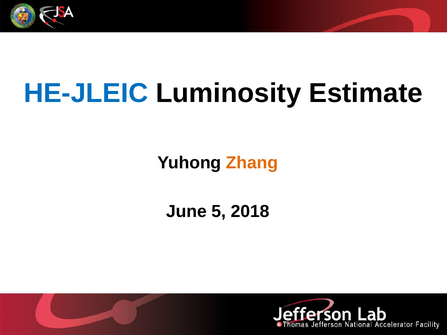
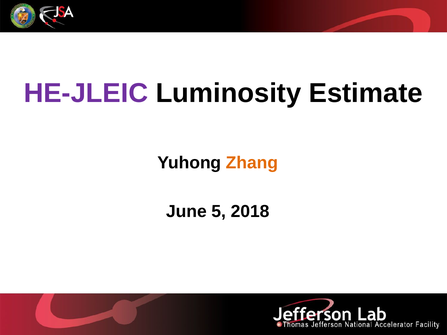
HE-JLEIC colour: blue -> purple
